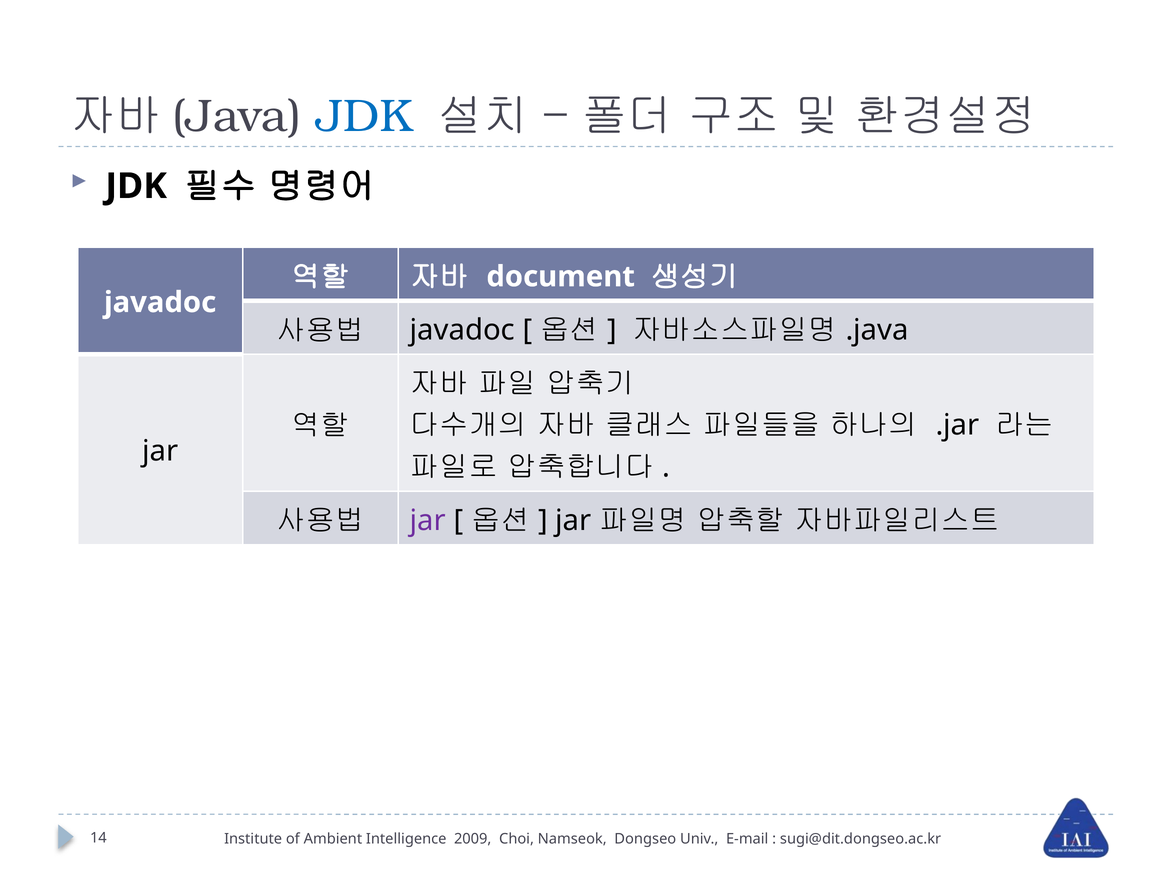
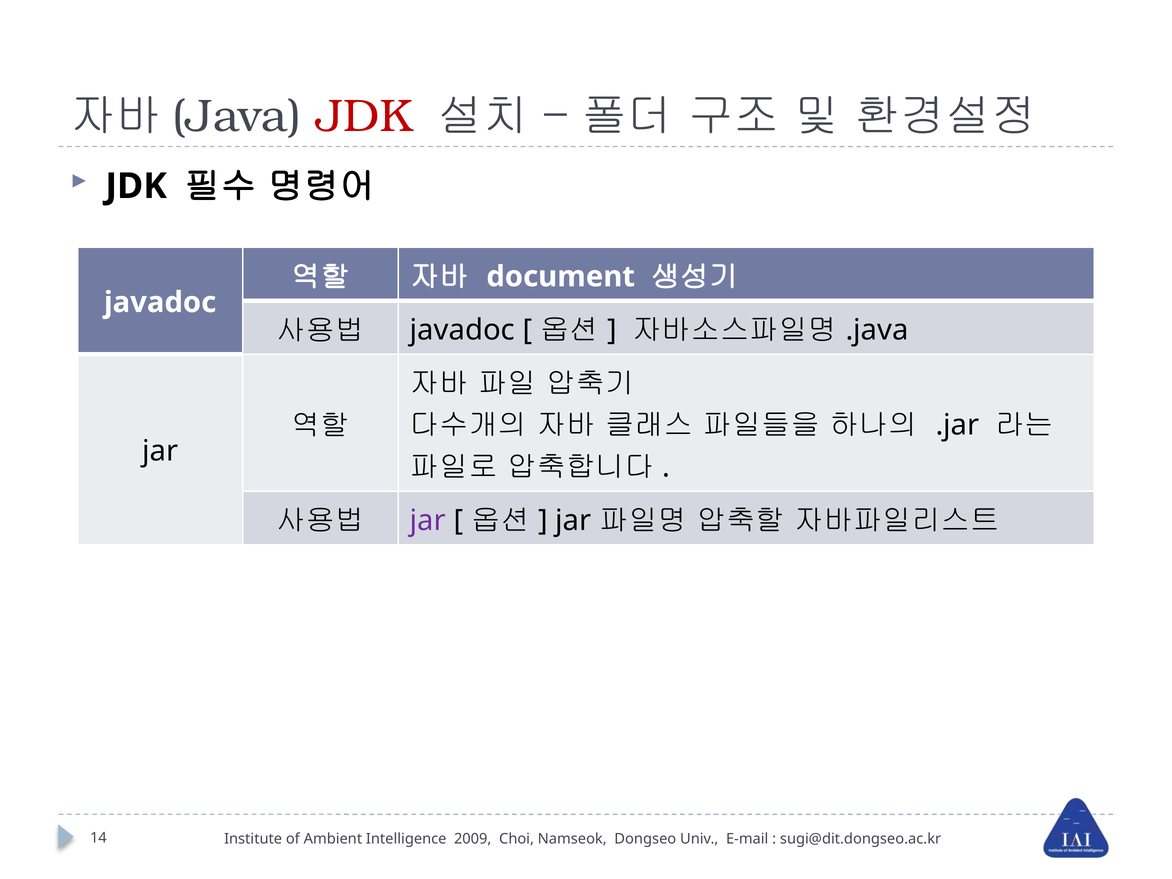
JDK at (364, 116) colour: blue -> red
